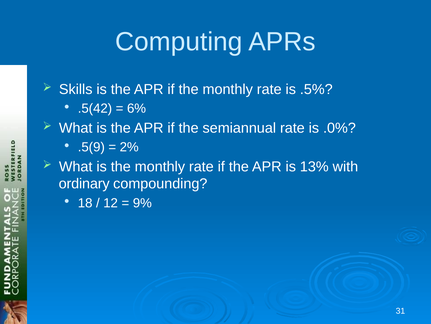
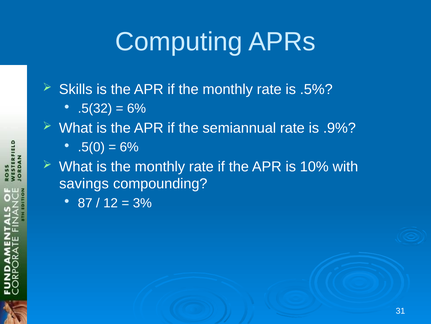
.5(42: .5(42 -> .5(32
.0%: .0% -> .9%
.5(9: .5(9 -> .5(0
2% at (129, 147): 2% -> 6%
13%: 13% -> 10%
ordinary: ordinary -> savings
18: 18 -> 87
9%: 9% -> 3%
